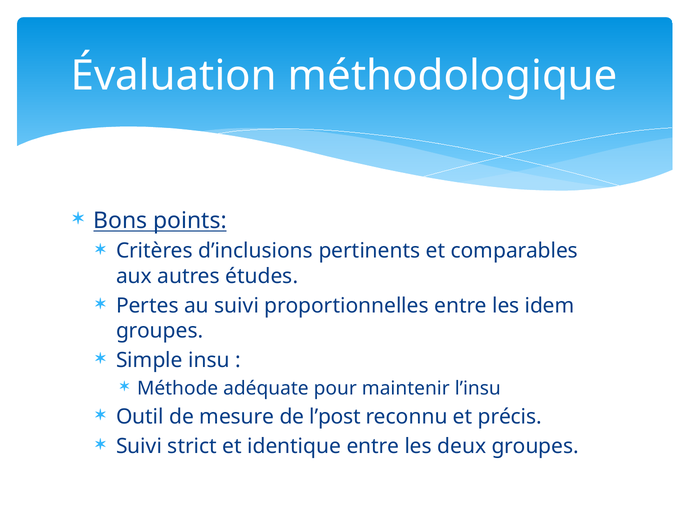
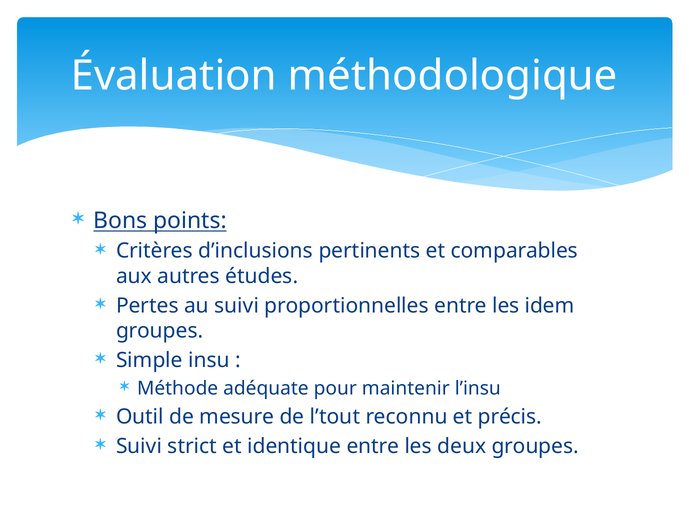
l’post: l’post -> l’tout
